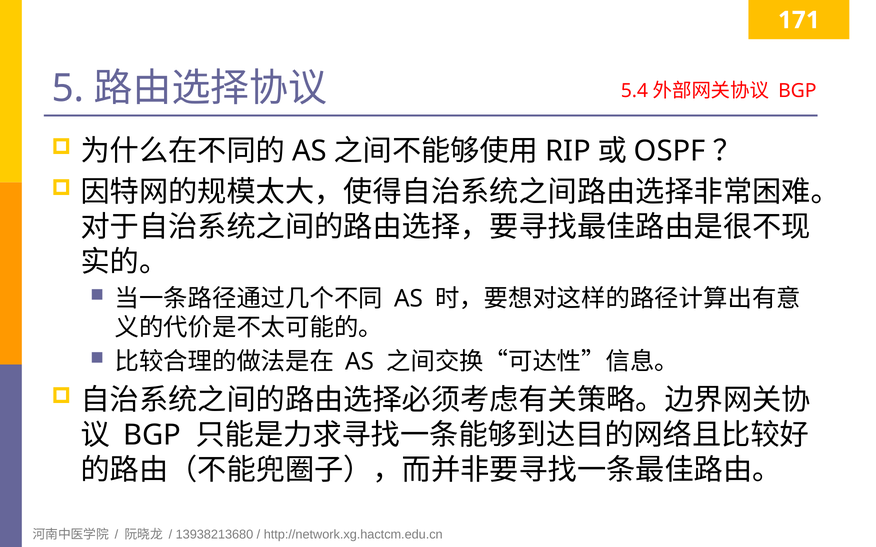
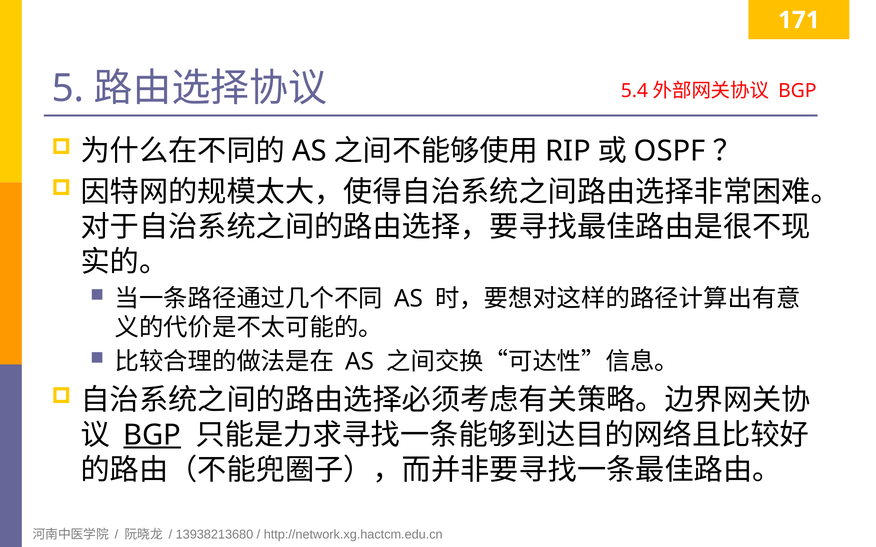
BGP at (152, 435) underline: none -> present
